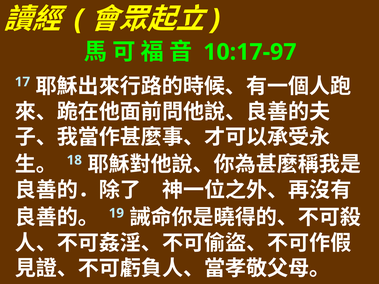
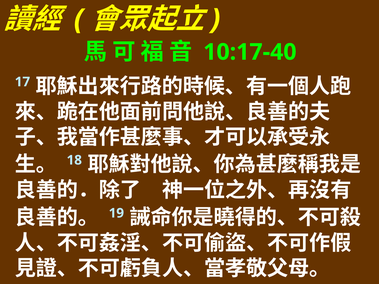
10:17-97: 10:17-97 -> 10:17-40
